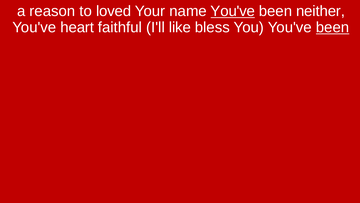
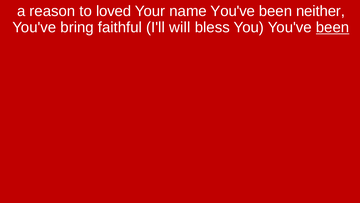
You've at (233, 11) underline: present -> none
heart: heart -> bring
like: like -> will
